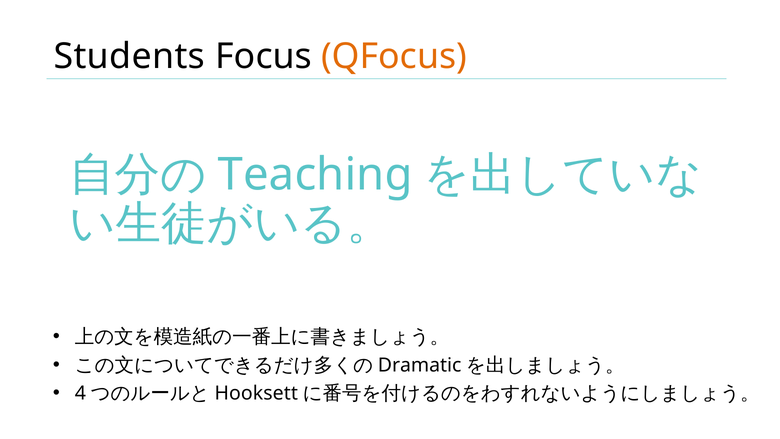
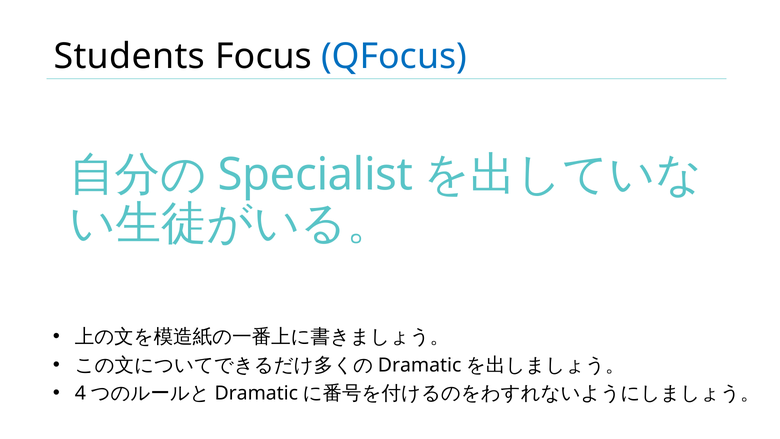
QFocus colour: orange -> blue
Teaching: Teaching -> Specialist
Hooksett at (256, 393): Hooksett -> Dramatic
